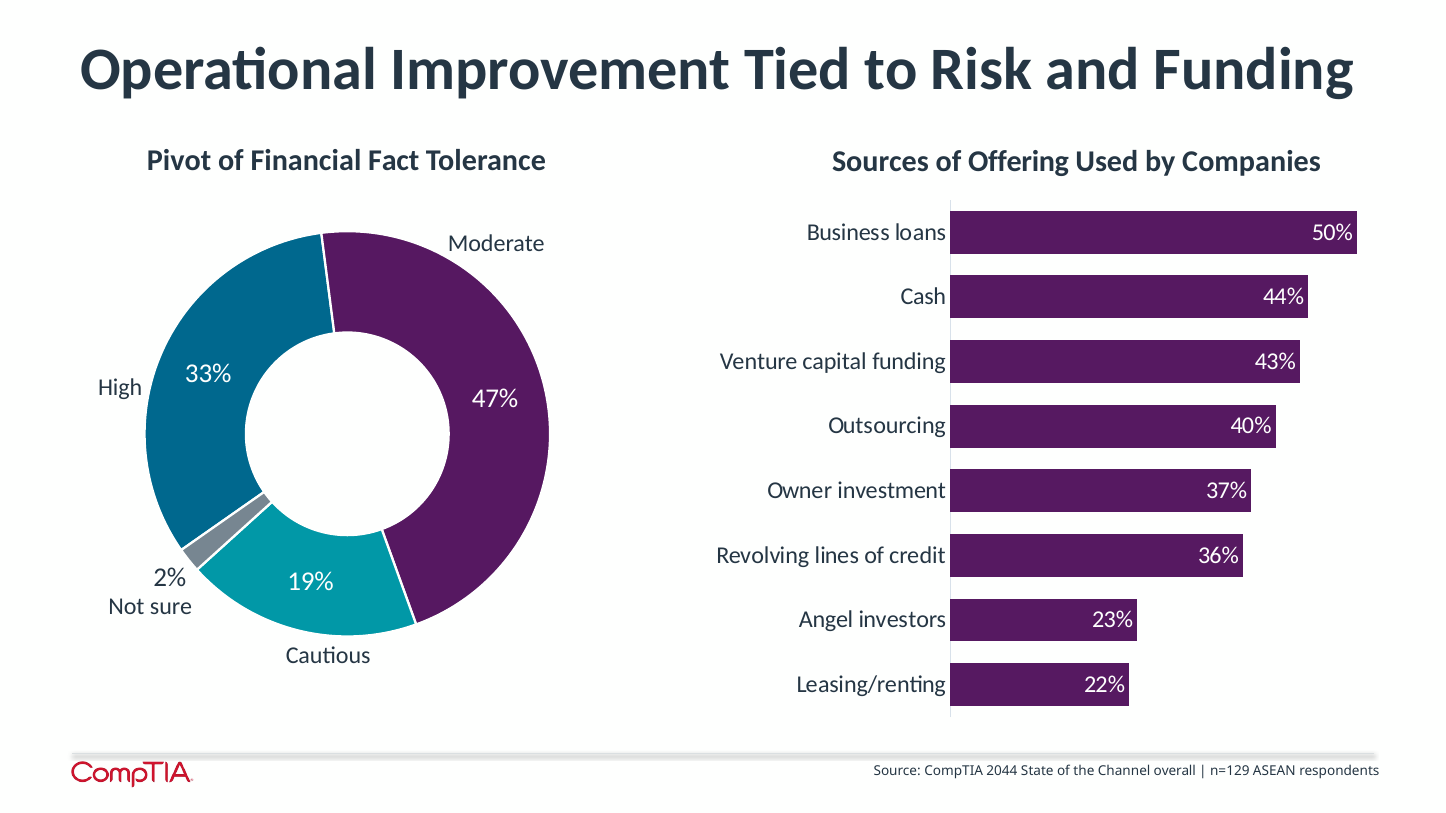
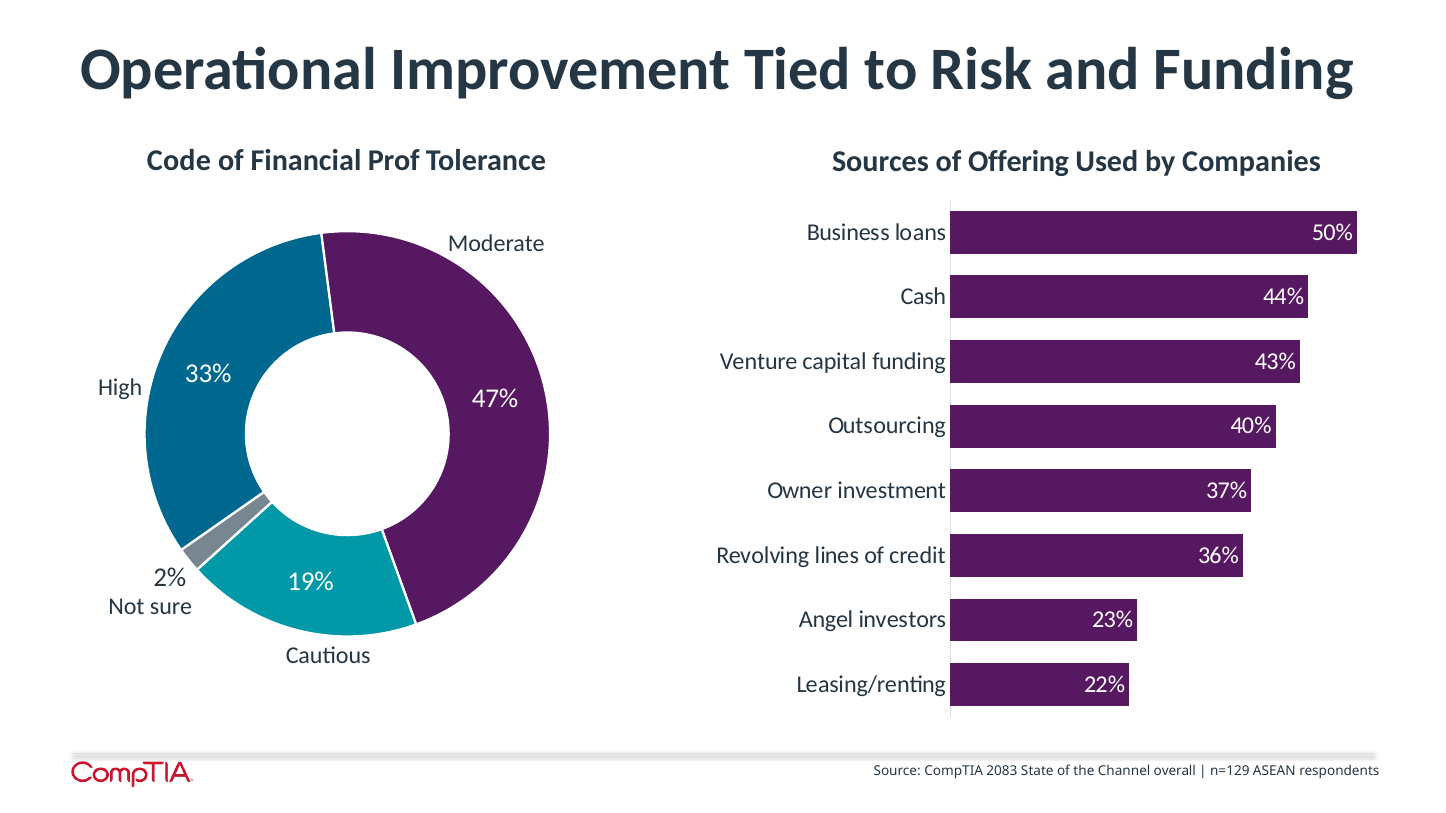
Pivot: Pivot -> Code
Fact: Fact -> Prof
2044: 2044 -> 2083
